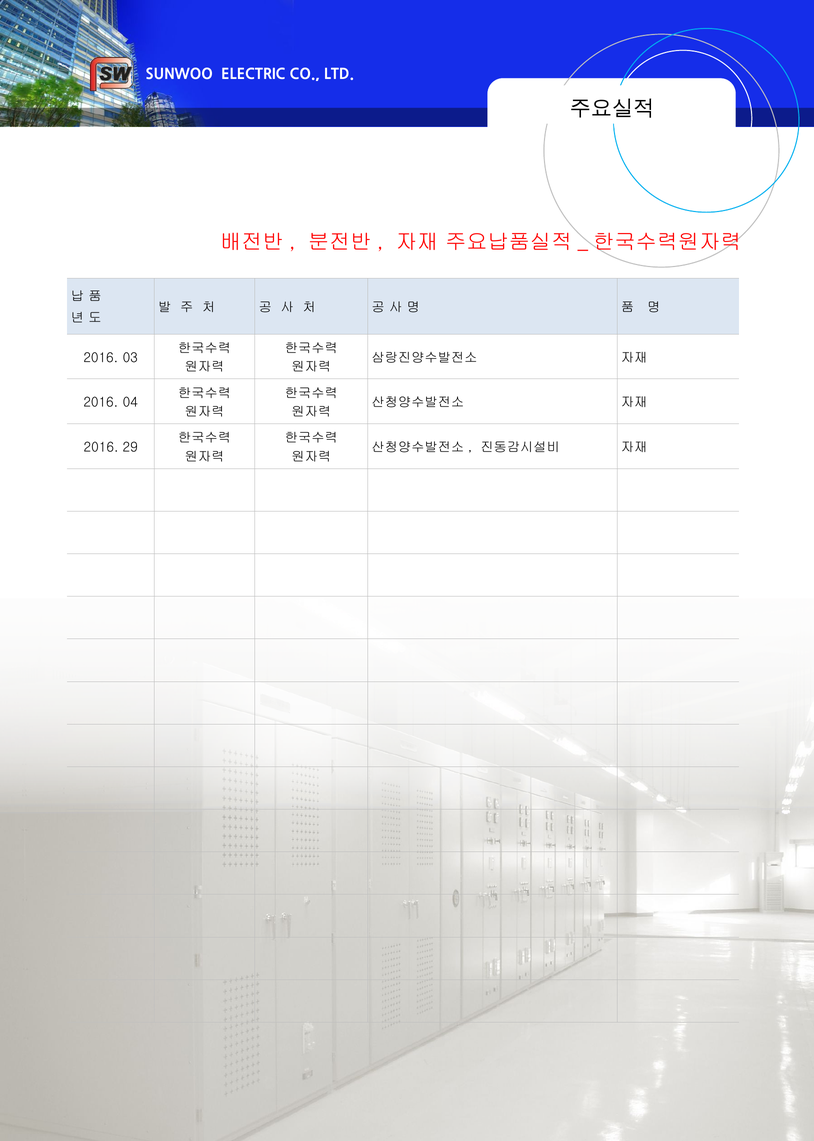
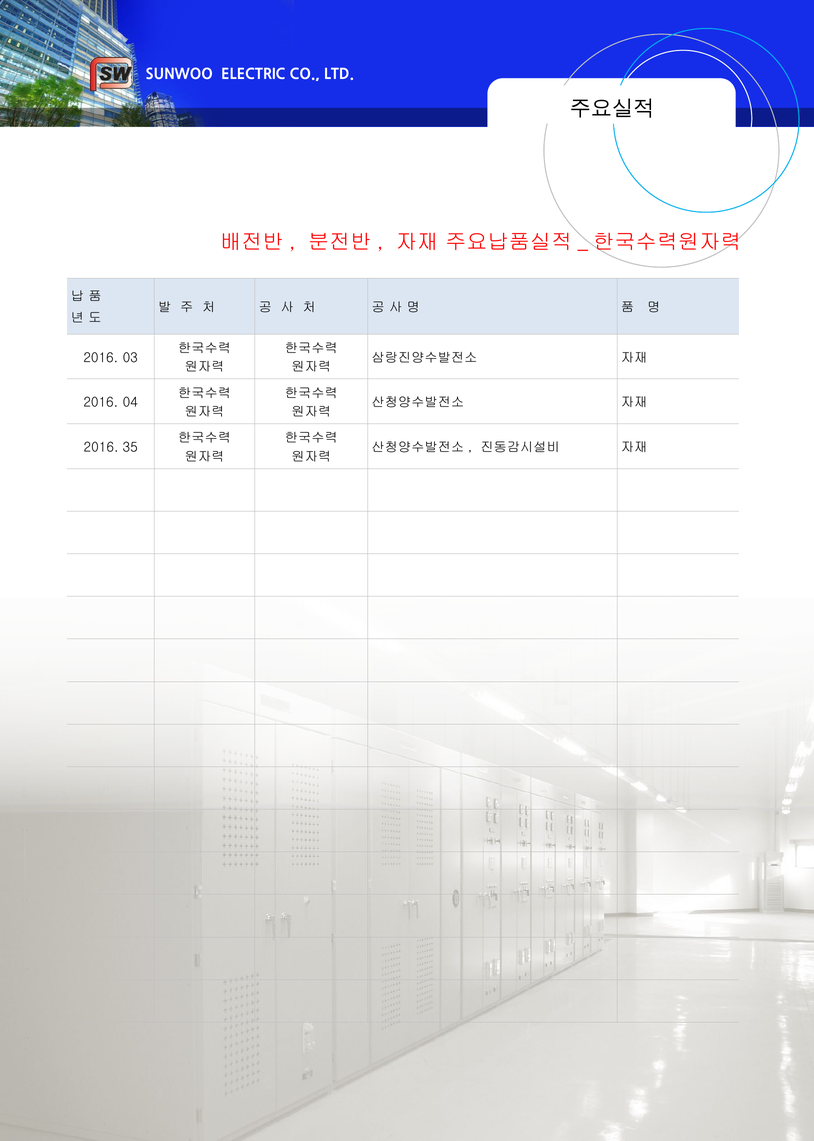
29: 29 -> 35
